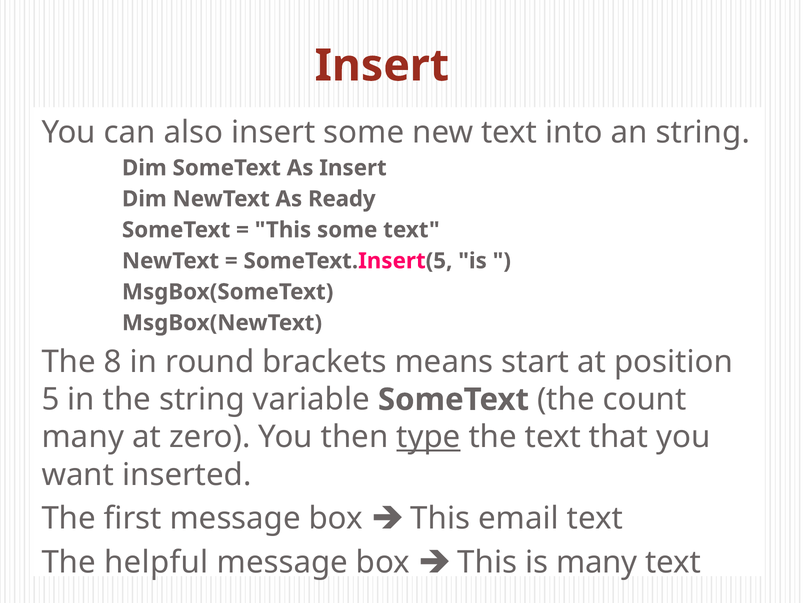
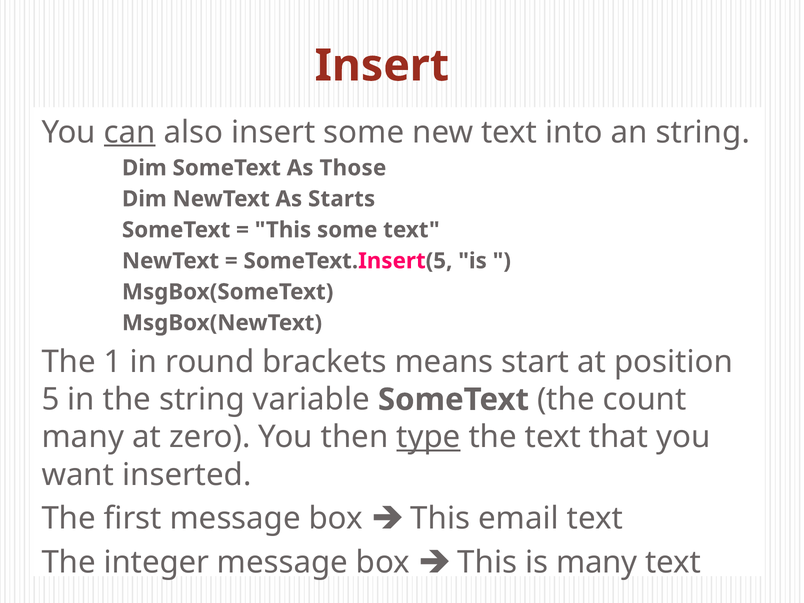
can underline: none -> present
As Insert: Insert -> Those
Ready: Ready -> Starts
8: 8 -> 1
helpful: helpful -> integer
